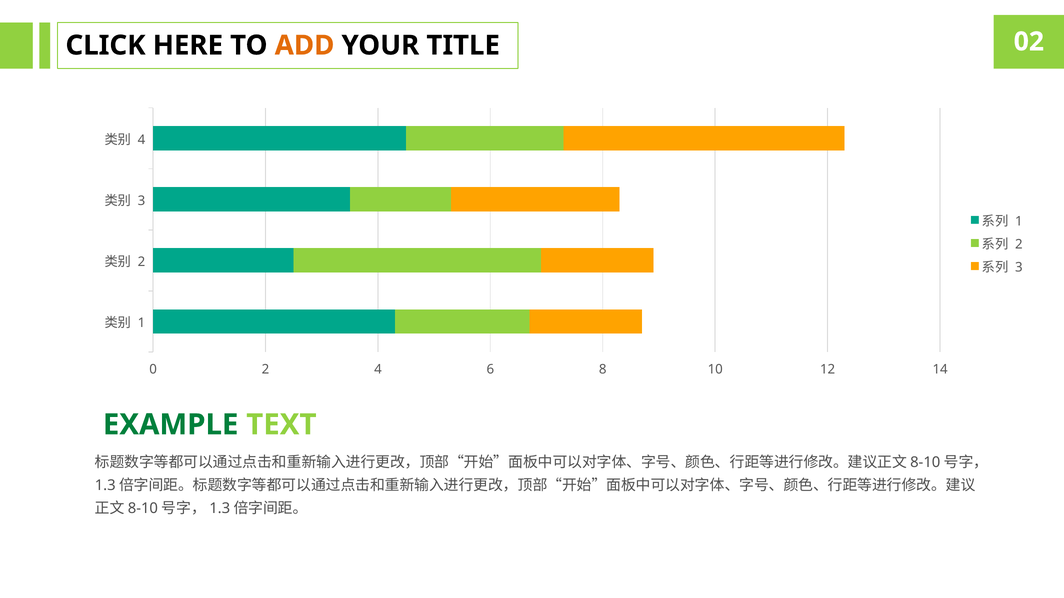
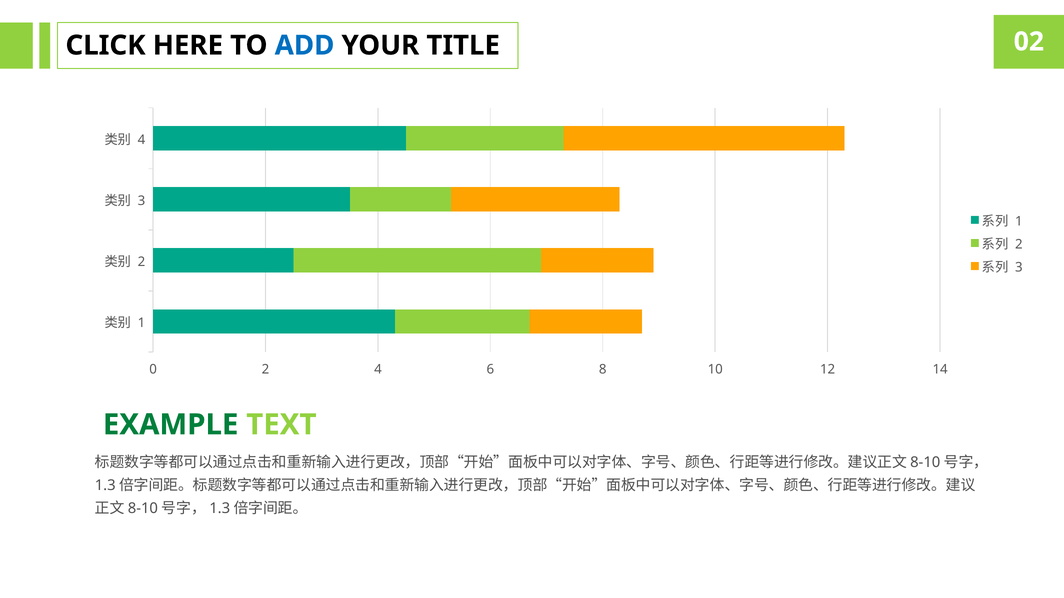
ADD colour: orange -> blue
